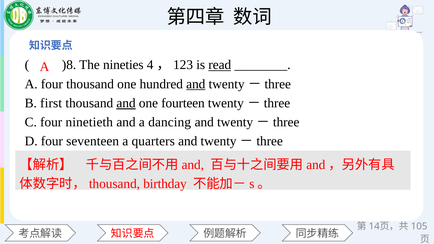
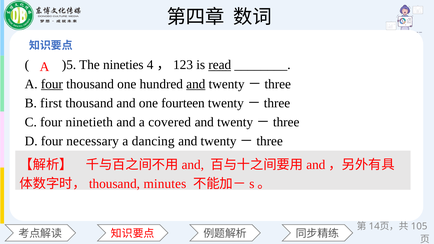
)8: )8 -> )5
four at (52, 84) underline: none -> present
and at (126, 103) underline: present -> none
dancing: dancing -> covered
seventeen: seventeen -> necessary
quarters: quarters -> dancing
birthday: birthday -> minutes
